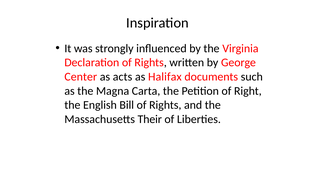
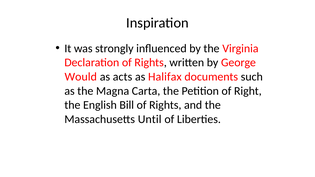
Center: Center -> Would
Their: Their -> Until
